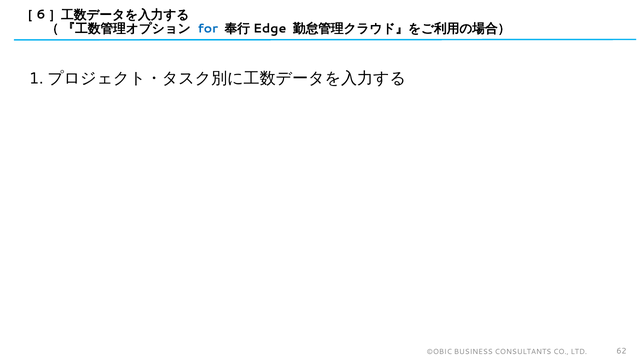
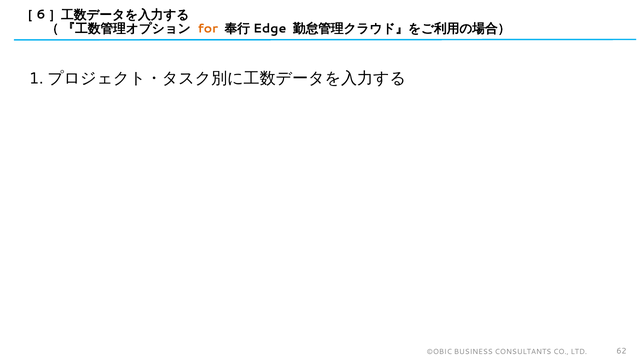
for colour: blue -> orange
